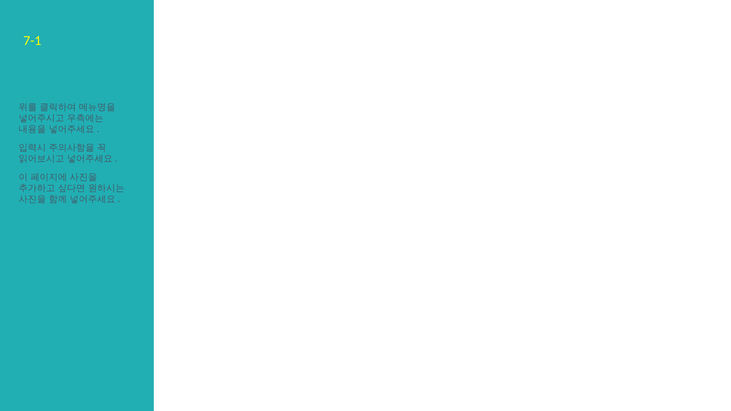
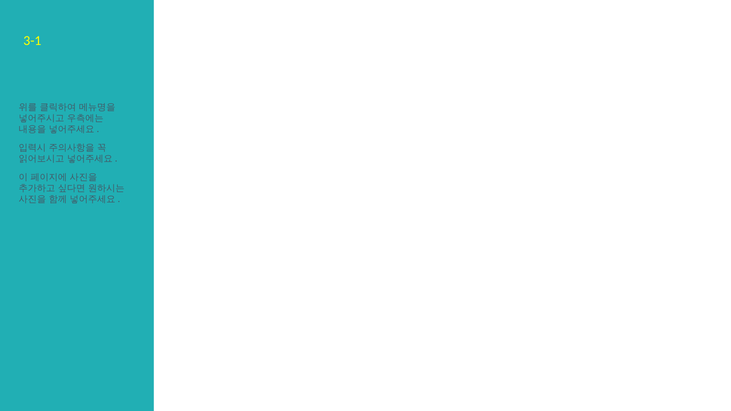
7-1: 7-1 -> 3-1
